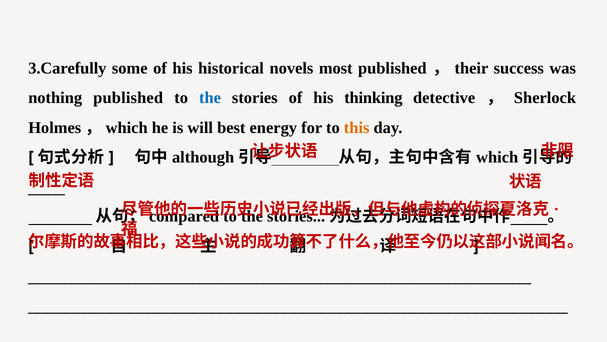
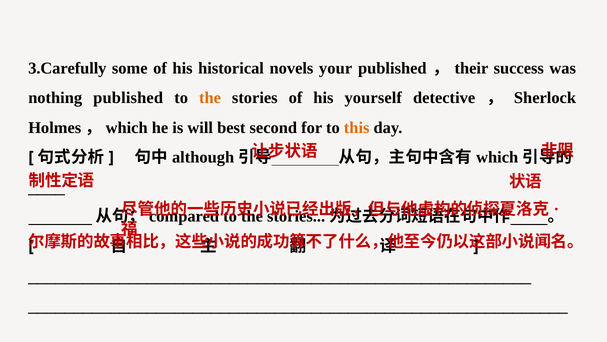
most: most -> your
the at (210, 98) colour: blue -> orange
thinking: thinking -> yourself
energy: energy -> second
